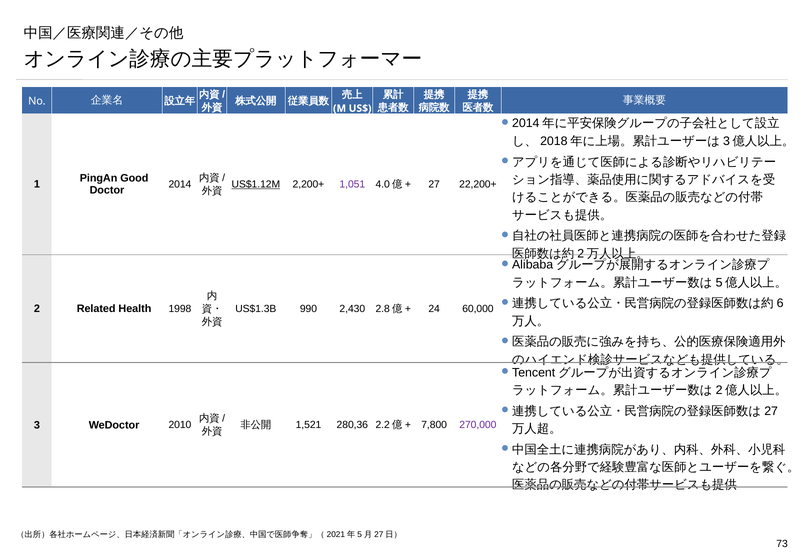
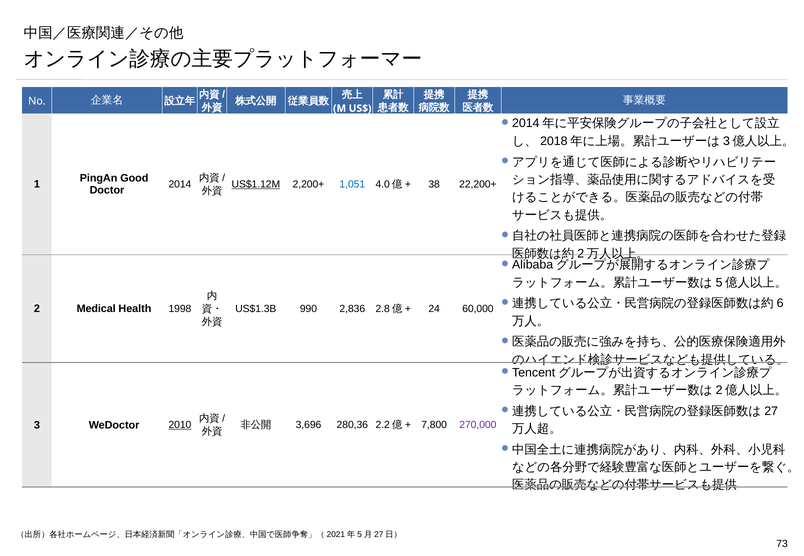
1,051 colour: purple -> blue
27 at (434, 185): 27 -> 38
Related: Related -> Medical
2,430: 2,430 -> 2,836
2010 underline: none -> present
1,521: 1,521 -> 3,696
